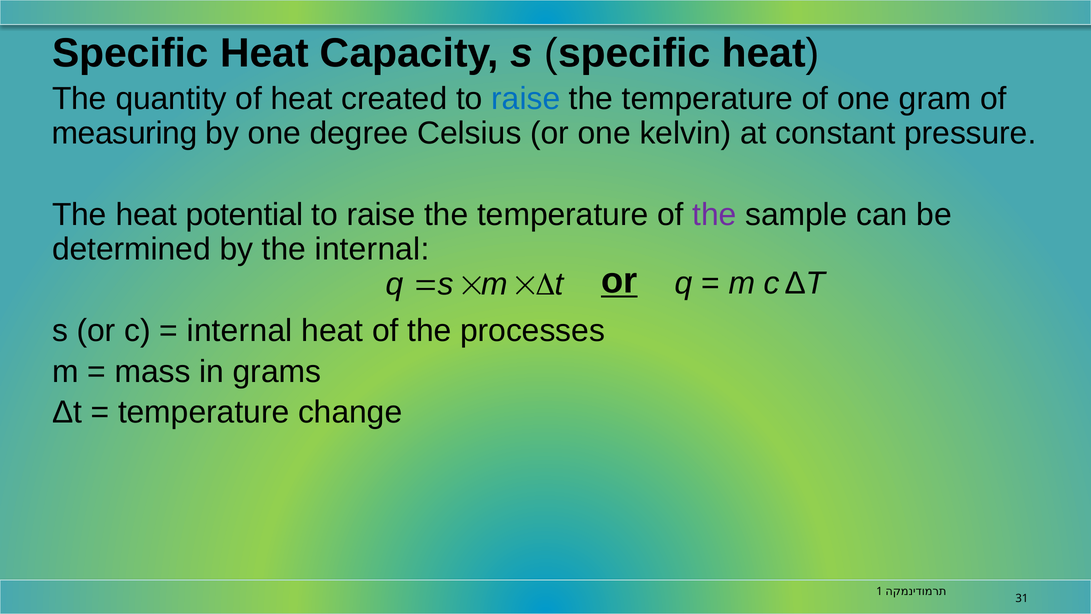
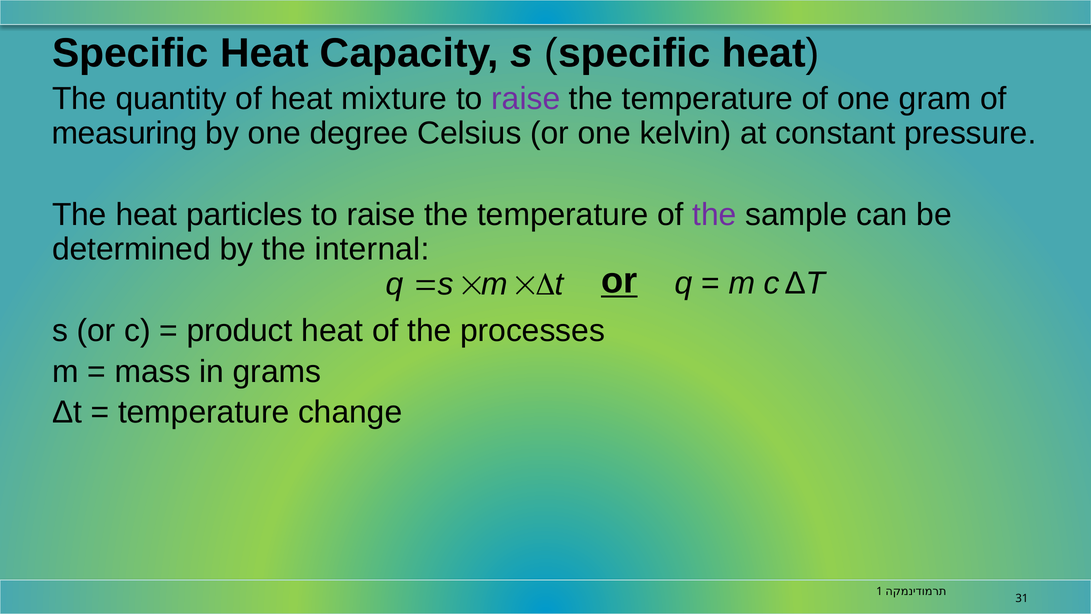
created: created -> mixture
raise at (526, 99) colour: blue -> purple
potential: potential -> particles
internal at (240, 331): internal -> product
